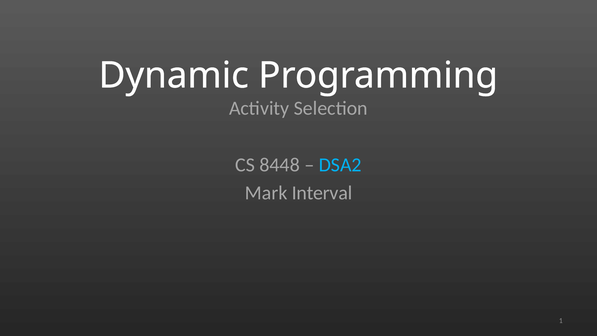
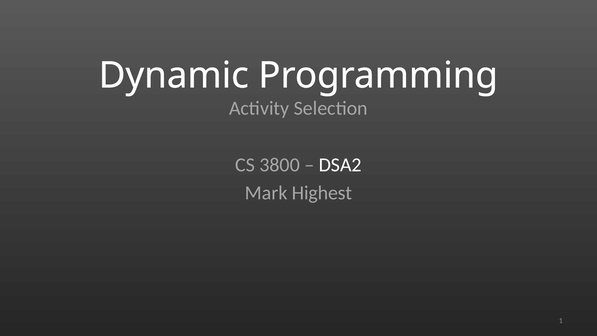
8448: 8448 -> 3800
DSA2 colour: light blue -> white
Interval: Interval -> Highest
